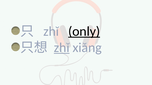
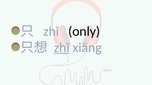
only underline: present -> none
